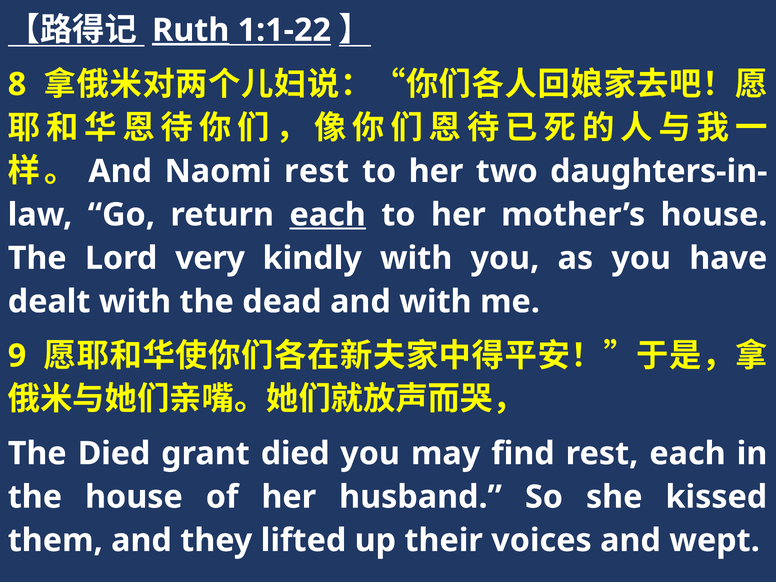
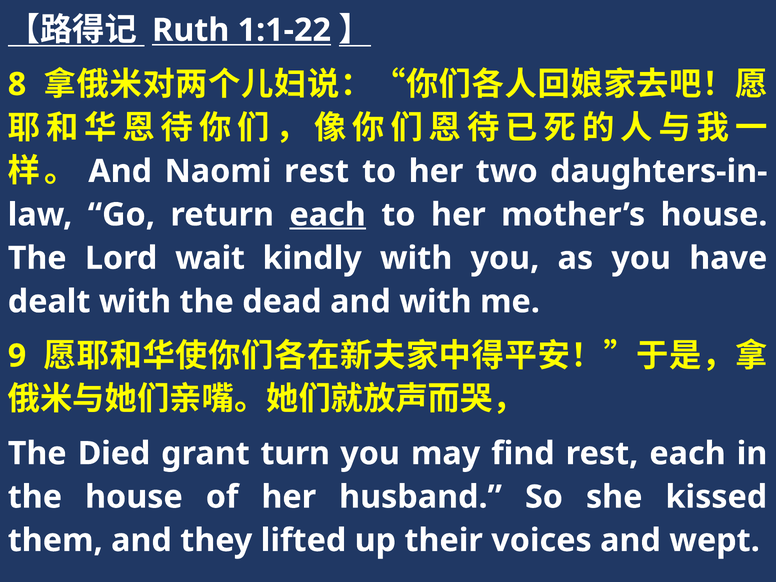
Ruth underline: present -> none
very: very -> wait
grant died: died -> turn
